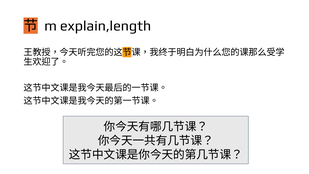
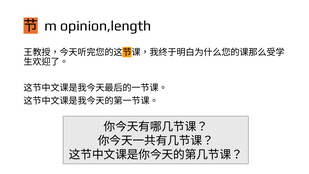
explain,length: explain,length -> opinion,length
